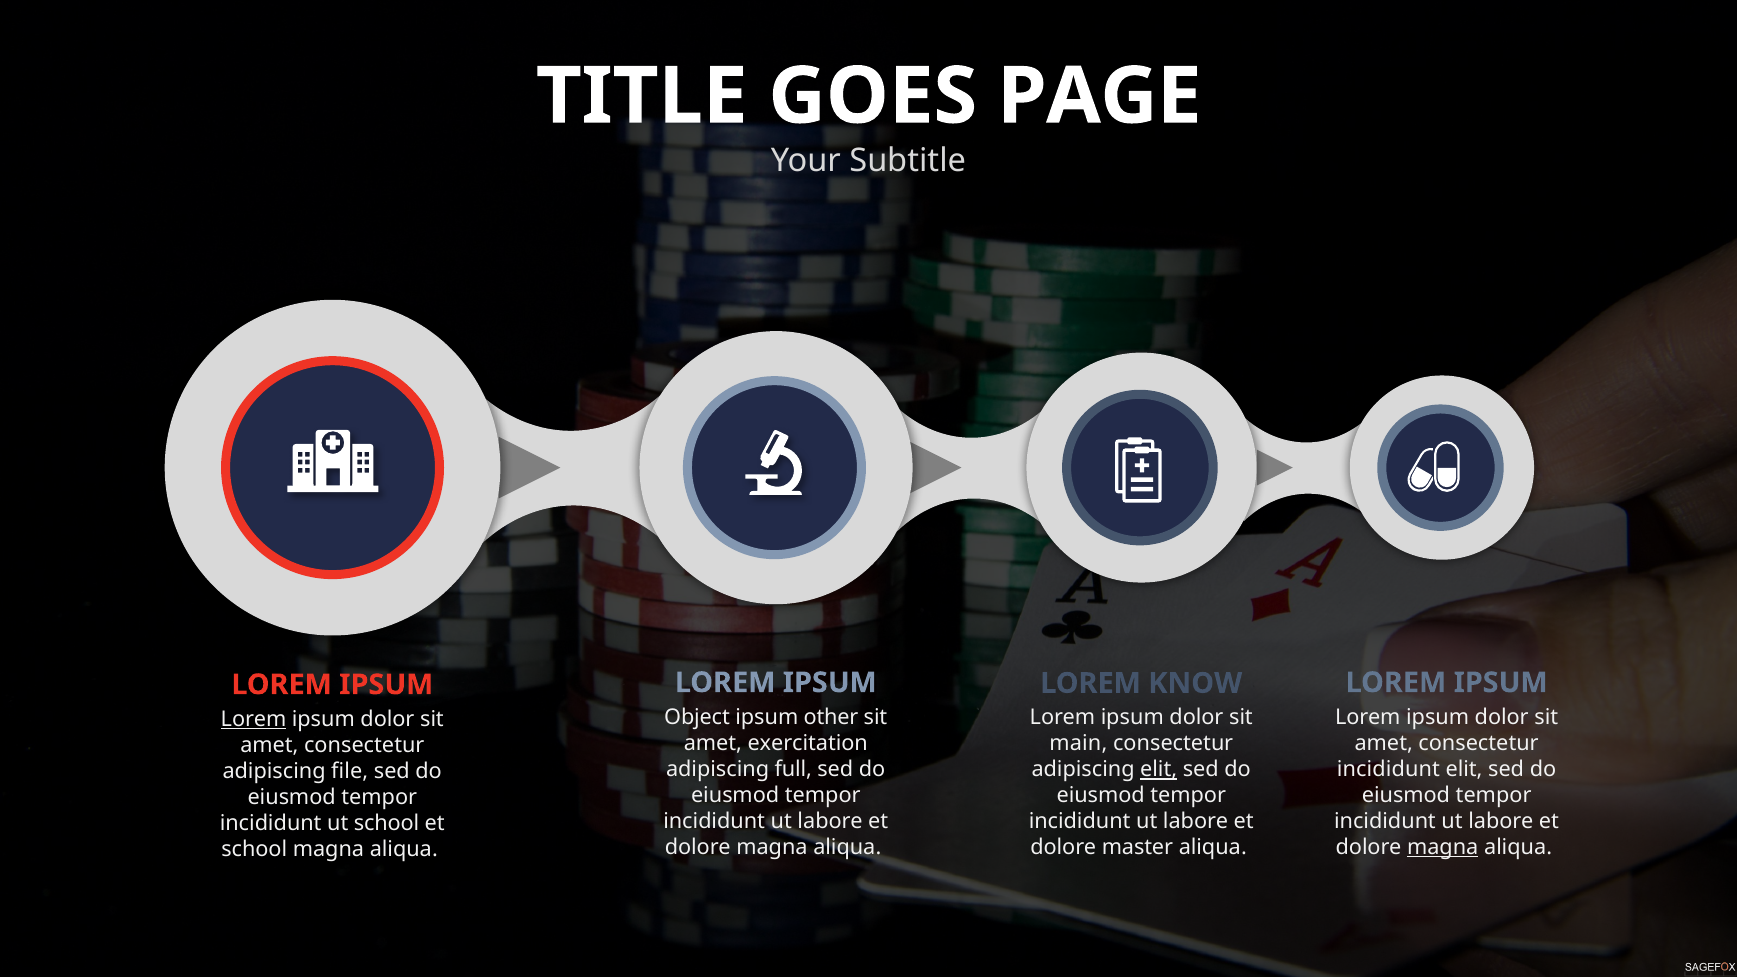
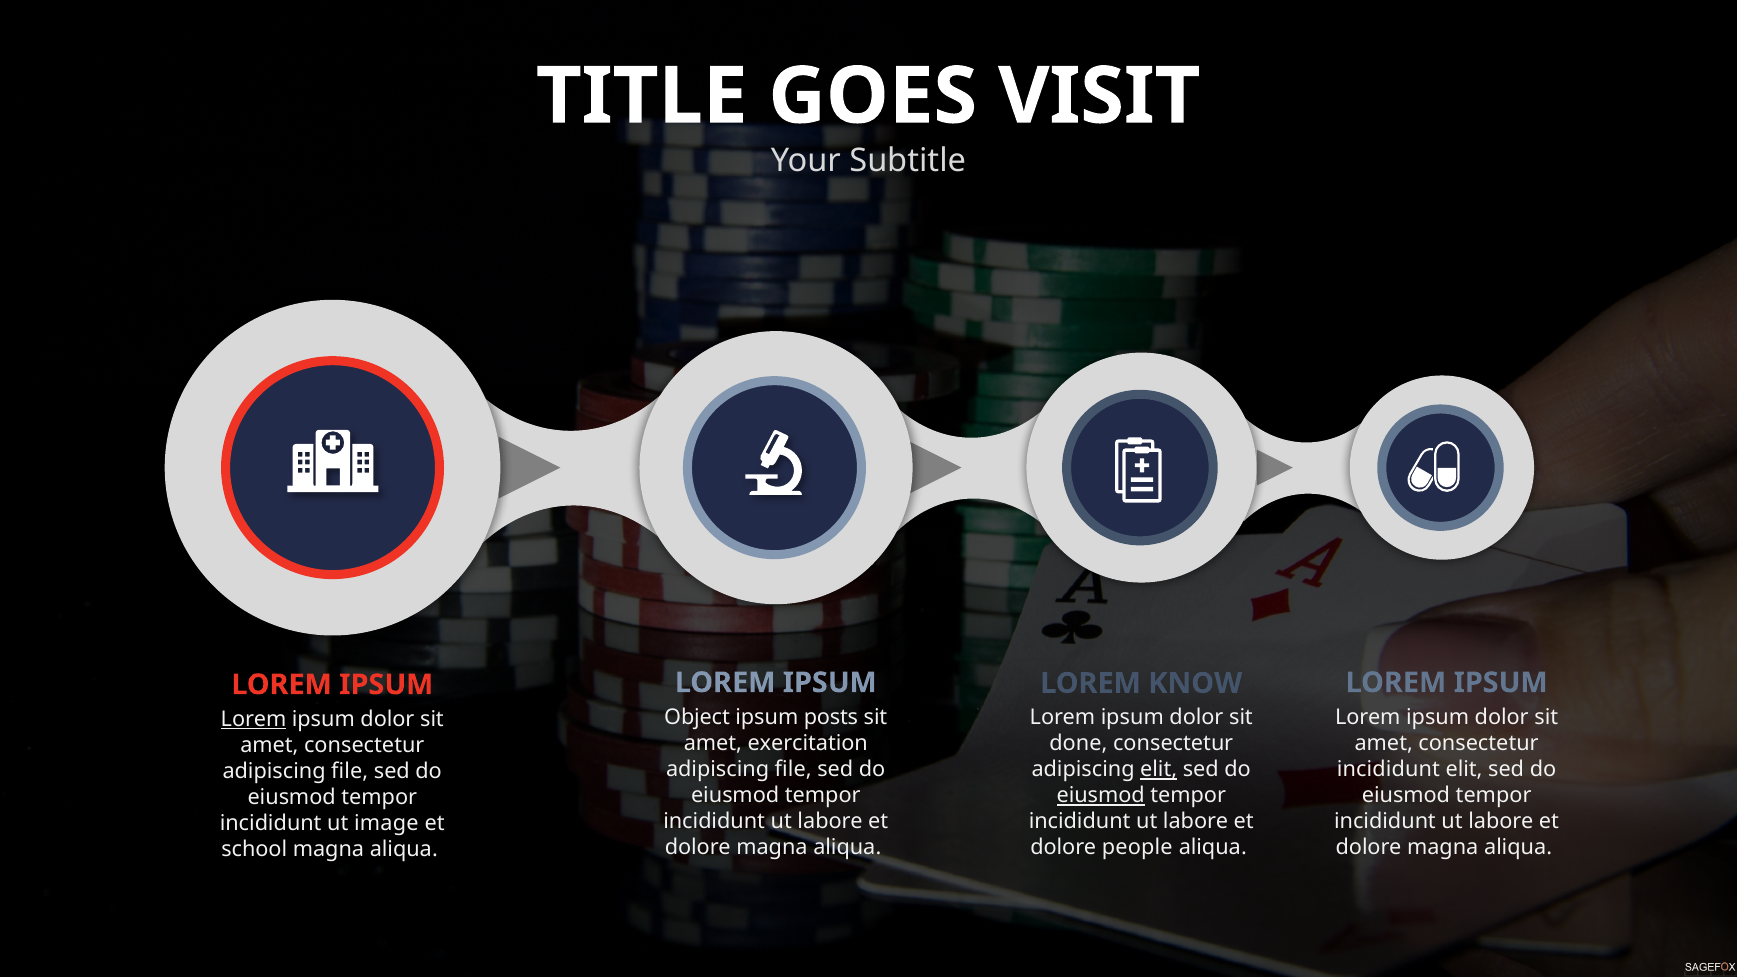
PAGE: PAGE -> VISIT
other: other -> posts
main: main -> done
full at (793, 769): full -> file
eiusmod at (1101, 796) underline: none -> present
ut school: school -> image
magna at (1443, 847) underline: present -> none
master: master -> people
